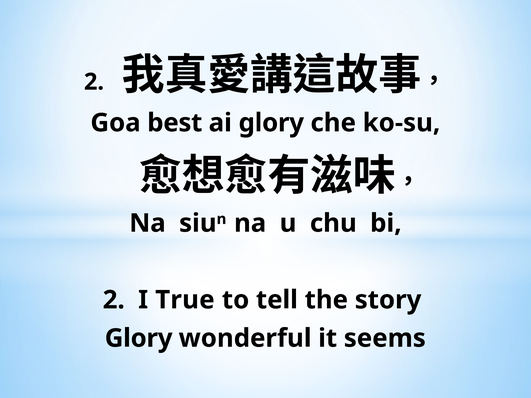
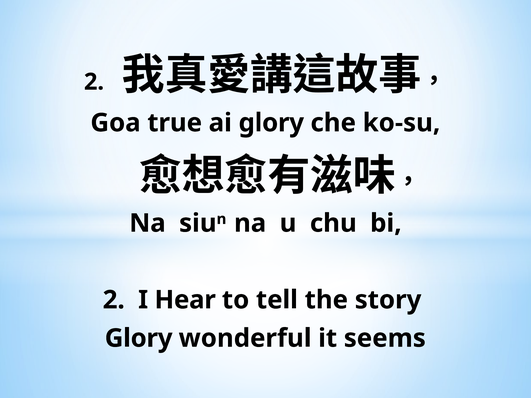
best: best -> true
True: True -> Hear
